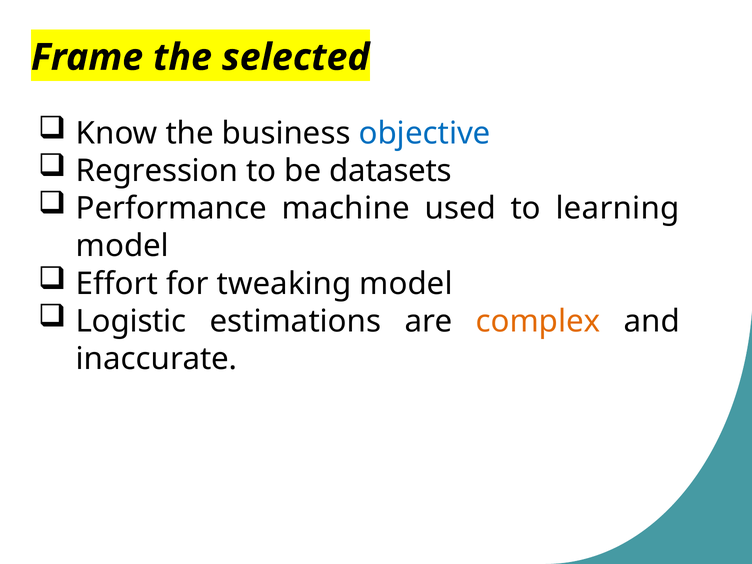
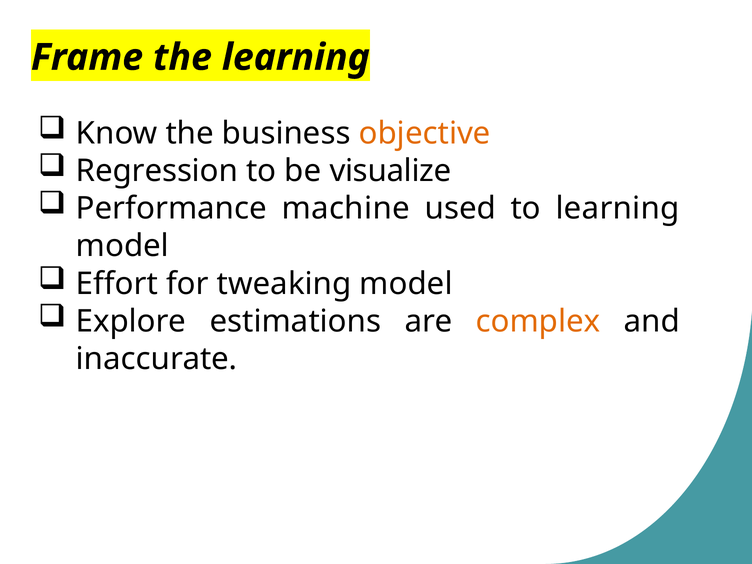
the selected: selected -> learning
objective colour: blue -> orange
datasets: datasets -> visualize
Logistic: Logistic -> Explore
